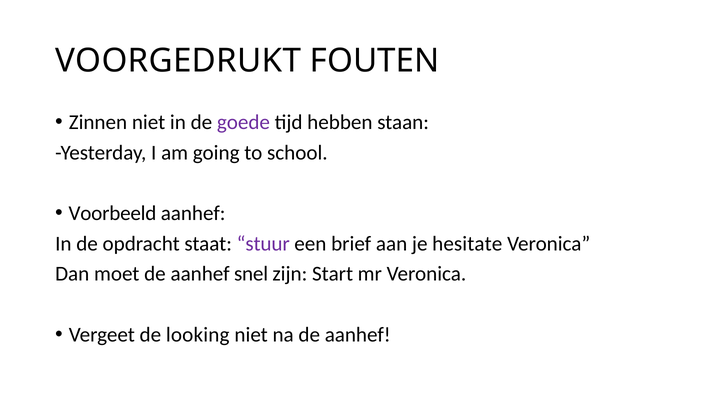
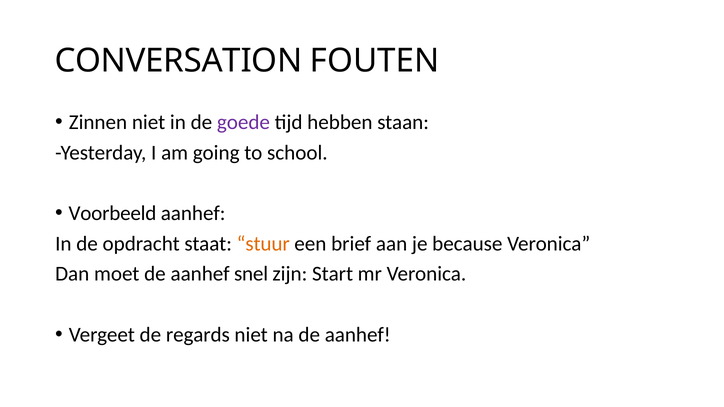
VOORGEDRUKT: VOORGEDRUKT -> CONVERSATION
stuur colour: purple -> orange
hesitate: hesitate -> because
looking: looking -> regards
